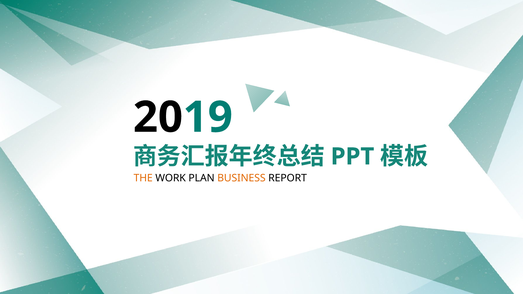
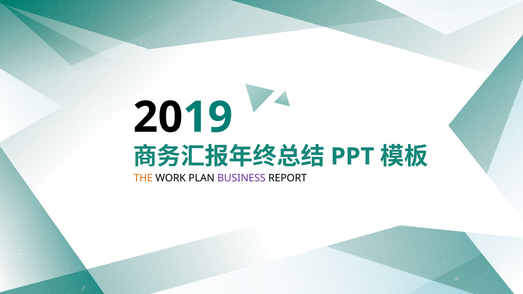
BUSINESS colour: orange -> purple
